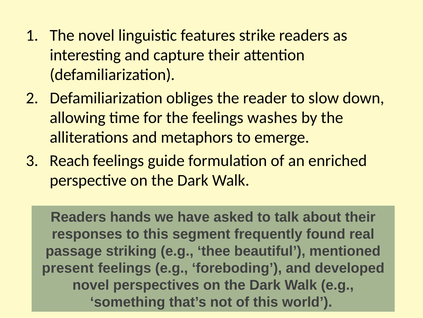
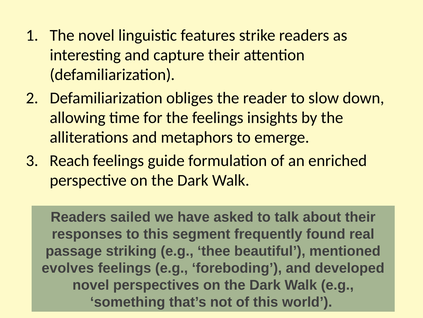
washes: washes -> insights
hands: hands -> sailed
present: present -> evolves
